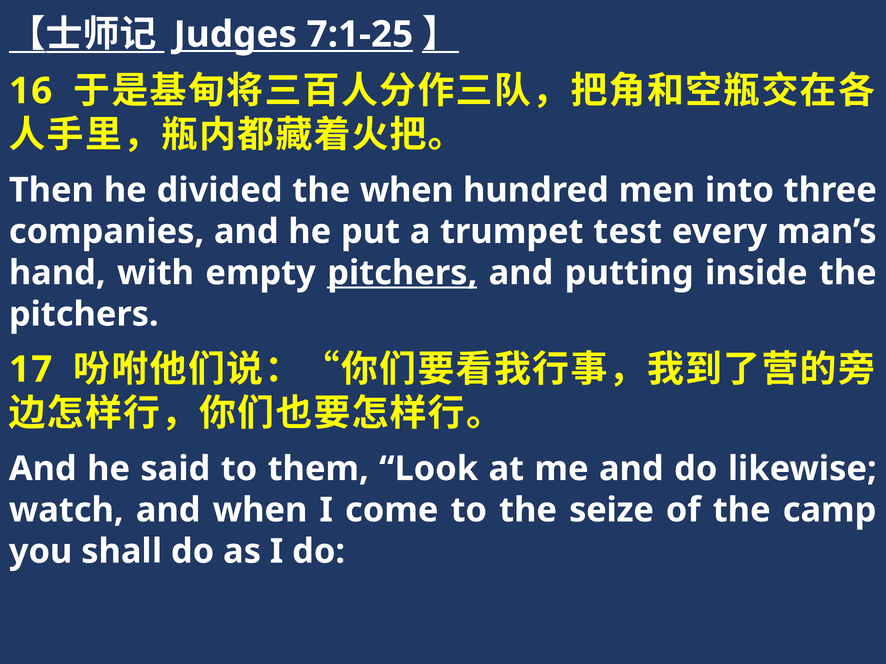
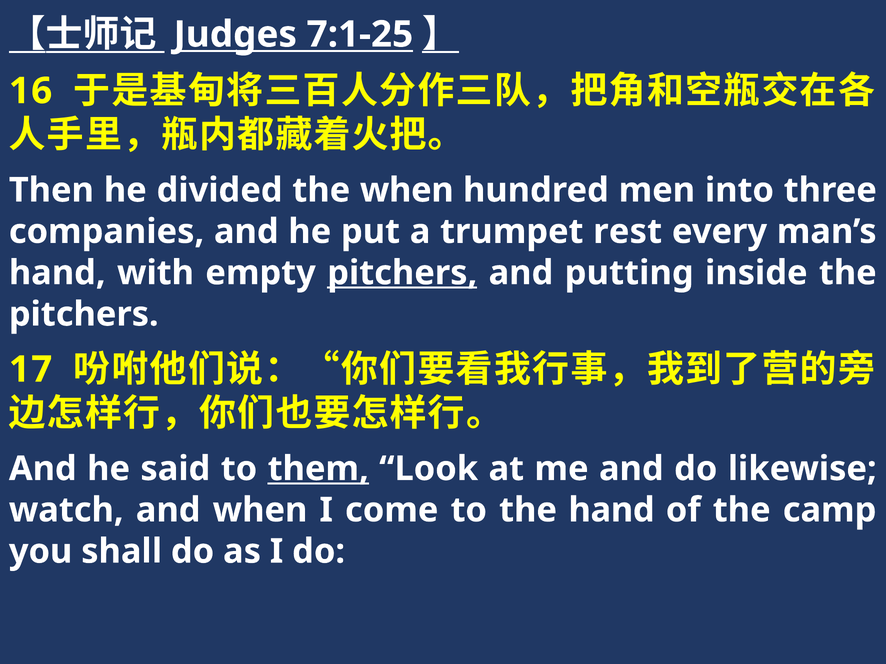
test: test -> rest
them underline: none -> present
the seize: seize -> hand
